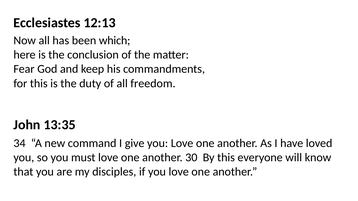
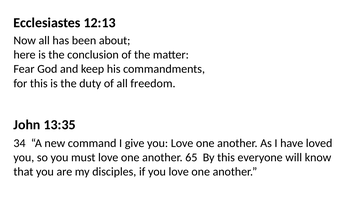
which: which -> about
30: 30 -> 65
